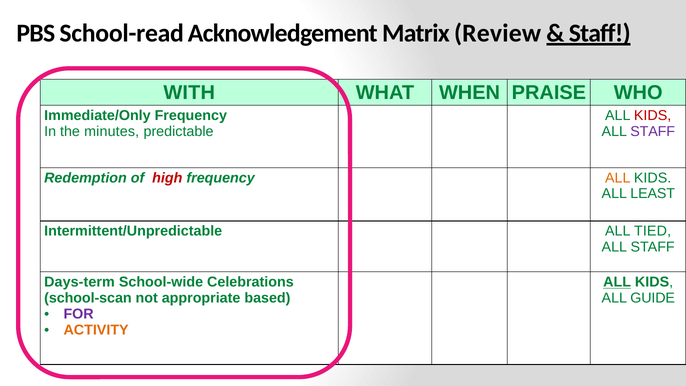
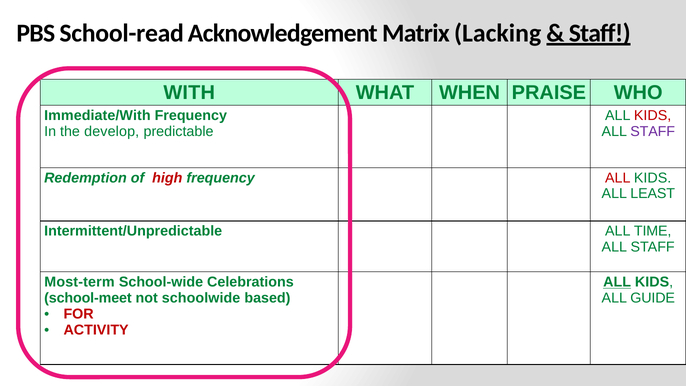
Review: Review -> Lacking
Immediate/Only: Immediate/Only -> Immediate/With
minutes: minutes -> develop
ALL at (618, 178) colour: orange -> red
TIED: TIED -> TIME
Days-term: Days-term -> Most-term
school-scan: school-scan -> school-meet
appropriate: appropriate -> schoolwide
FOR colour: purple -> red
ACTIVITY colour: orange -> red
